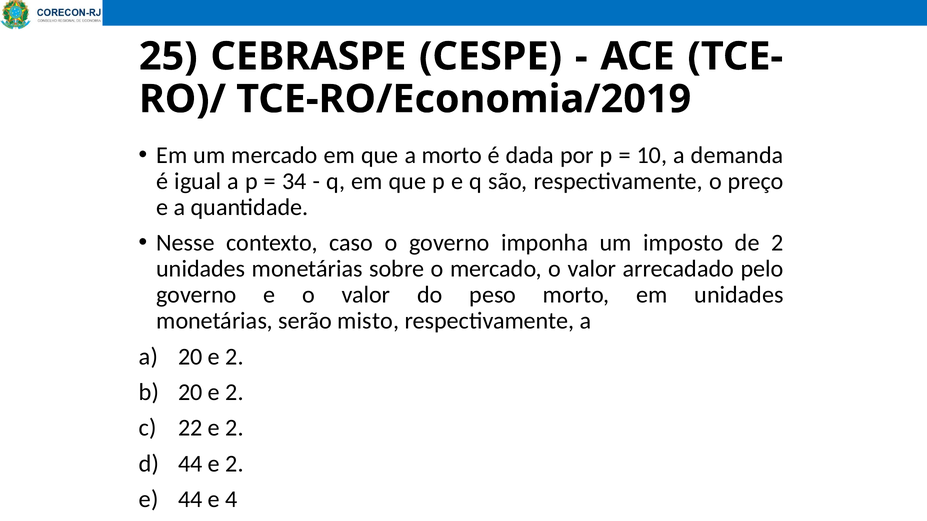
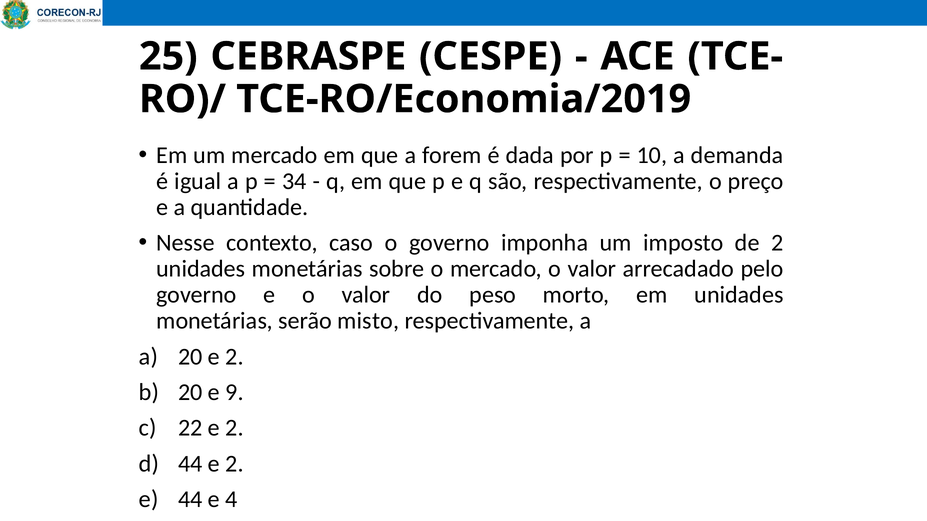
a morto: morto -> forem
2 at (234, 393): 2 -> 9
